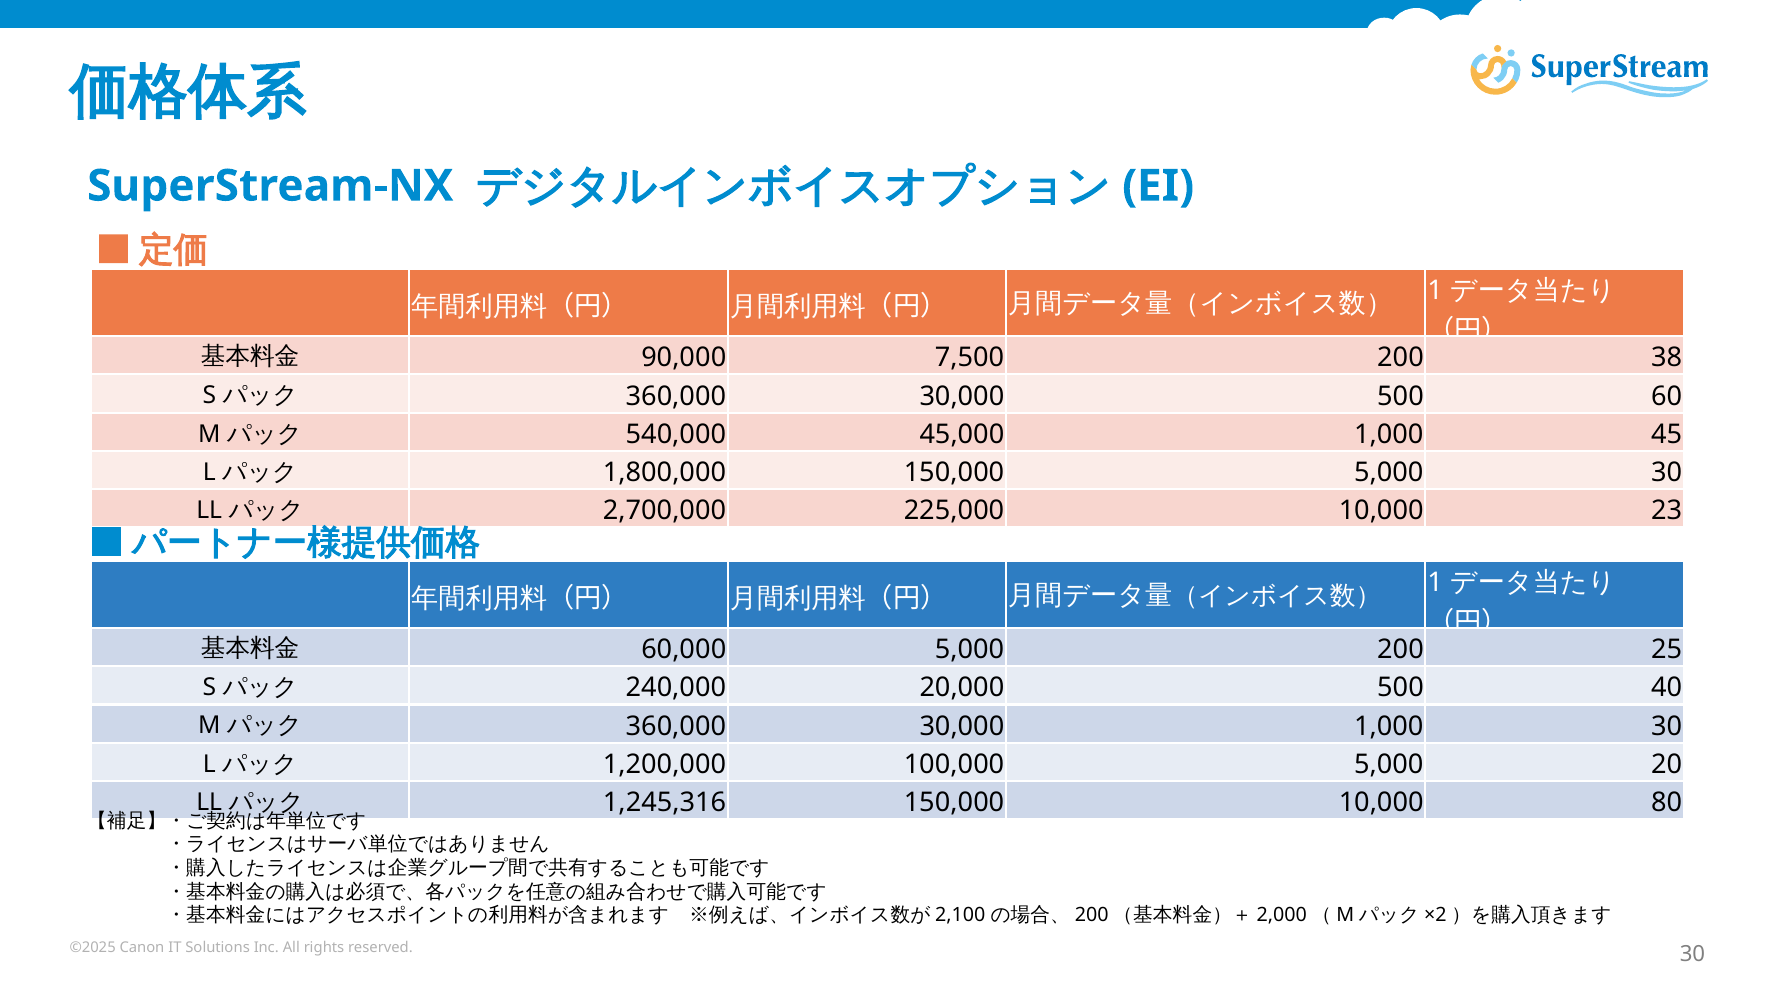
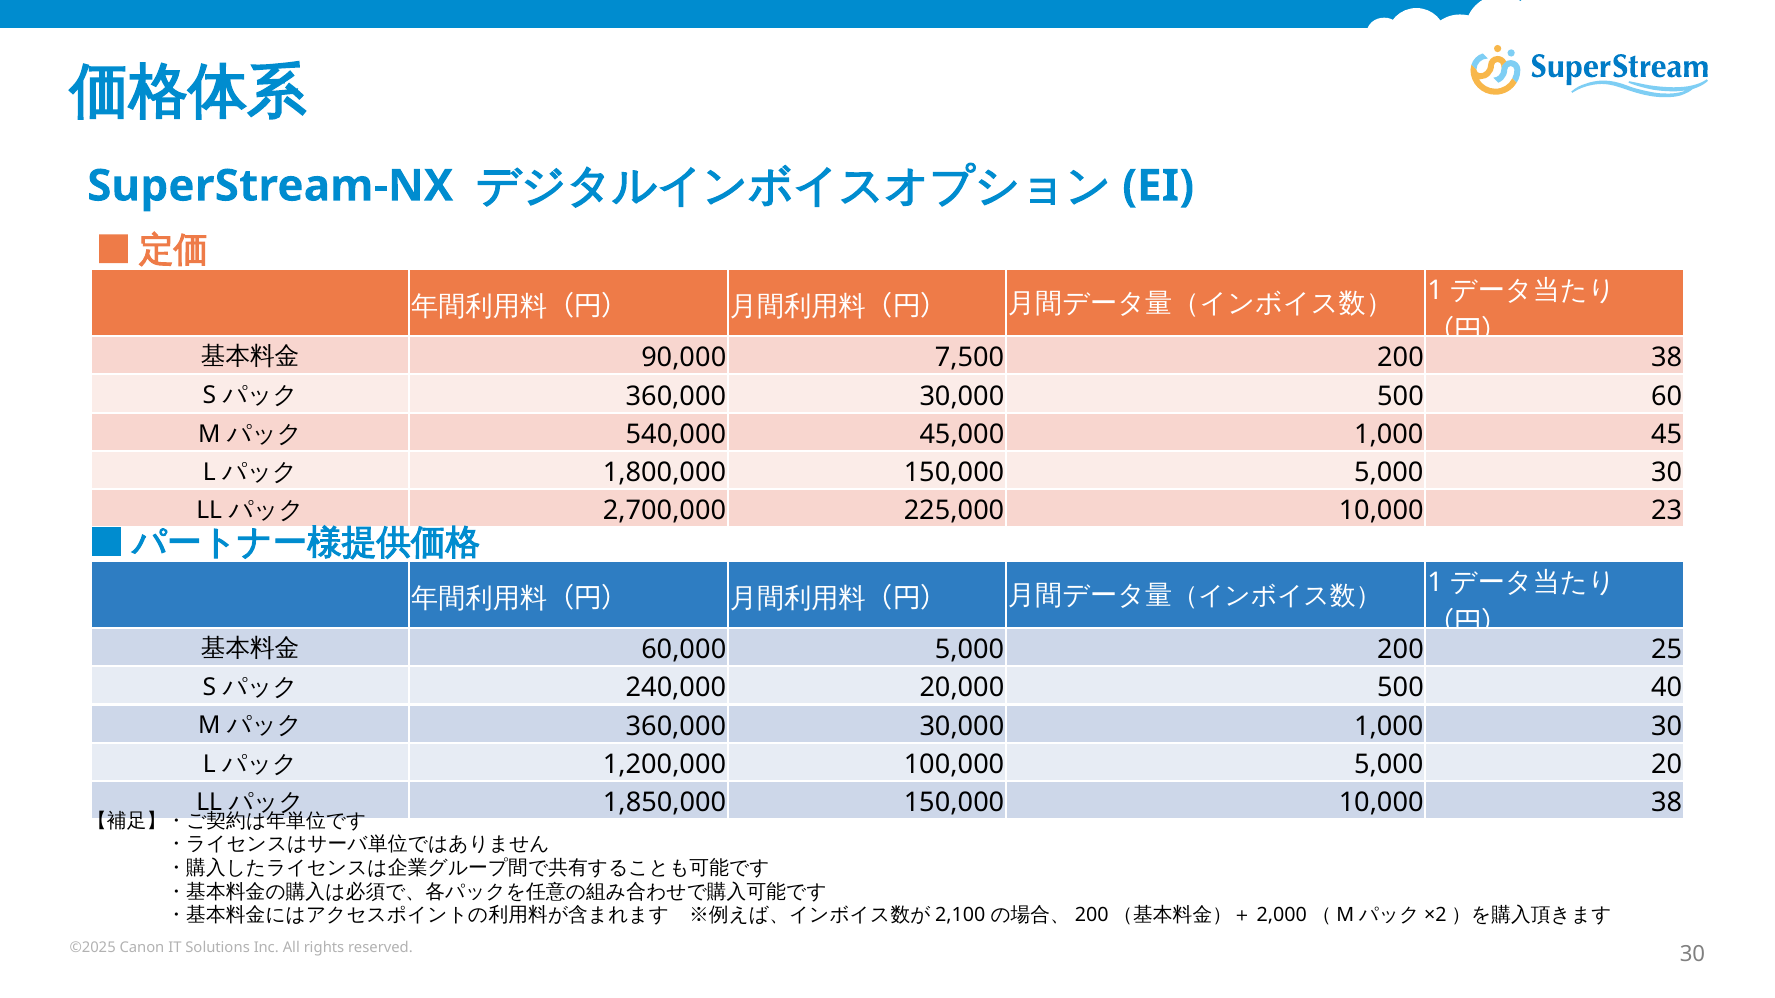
1,245,316: 1,245,316 -> 1,850,000
10,000 80: 80 -> 38
